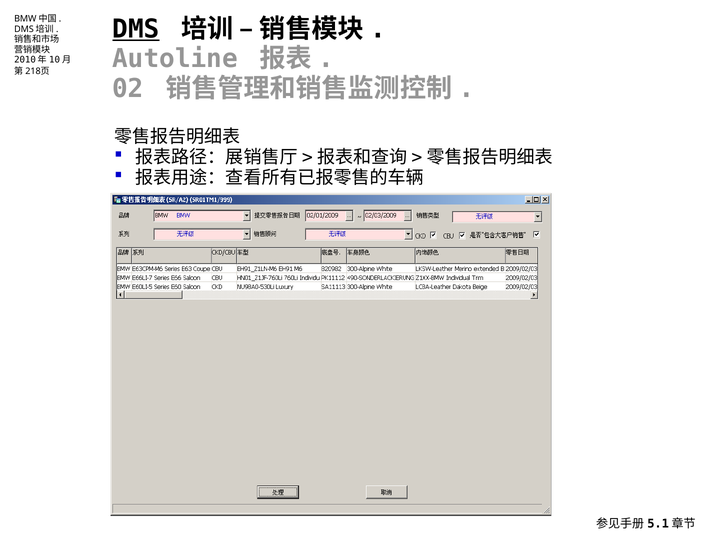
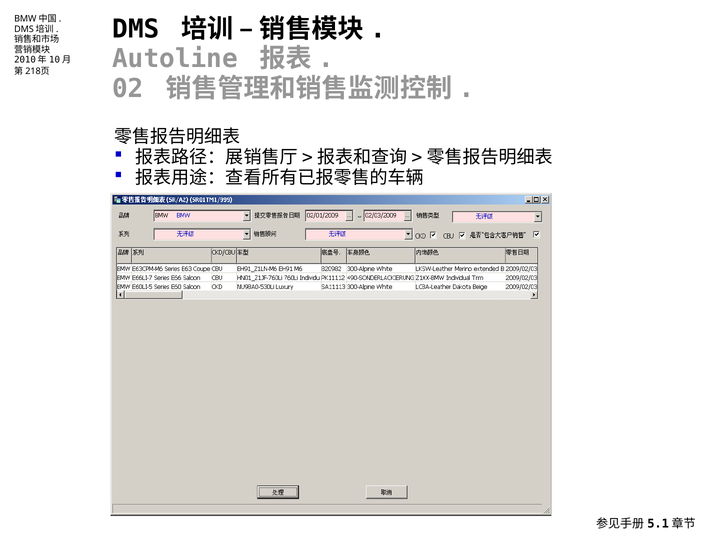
DMS underline: present -> none
